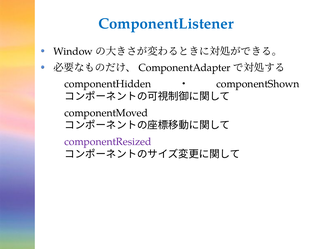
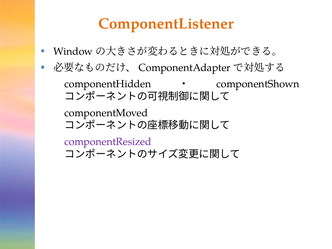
ComponentListener colour: blue -> orange
